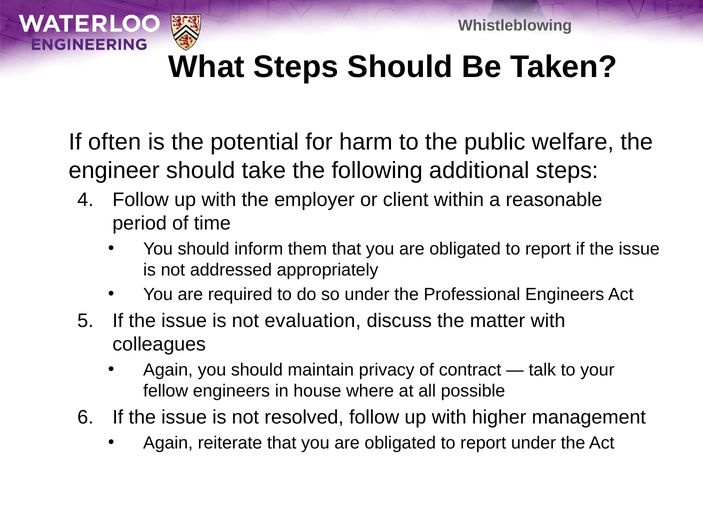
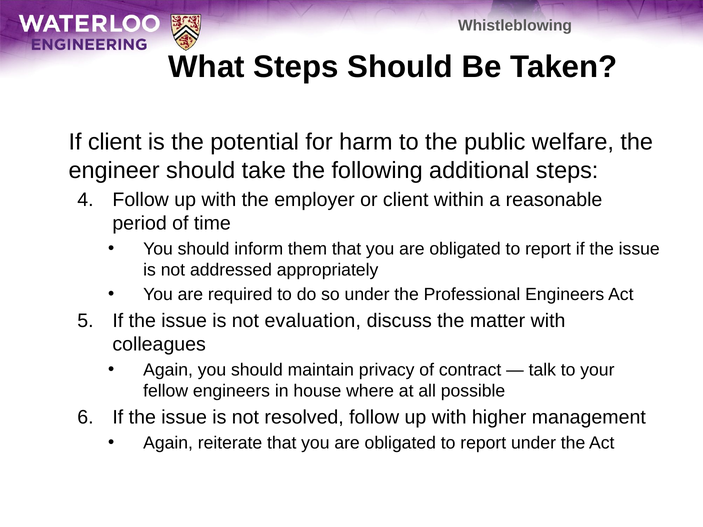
If often: often -> client
